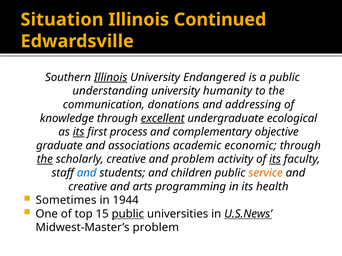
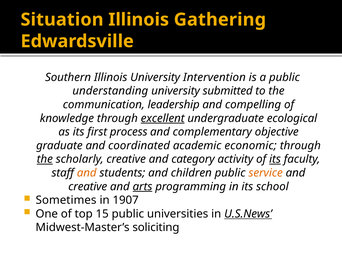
Continued: Continued -> Gathering
Illinois at (111, 77) underline: present -> none
Endangered: Endangered -> Intervention
humanity: humanity -> submitted
donations: donations -> leadership
addressing: addressing -> compelling
its at (79, 132) underline: present -> none
associations: associations -> coordinated
and problem: problem -> category
and at (87, 173) colour: blue -> orange
arts underline: none -> present
health: health -> school
1944: 1944 -> 1907
public at (128, 214) underline: present -> none
Midwest-Master’s problem: problem -> soliciting
